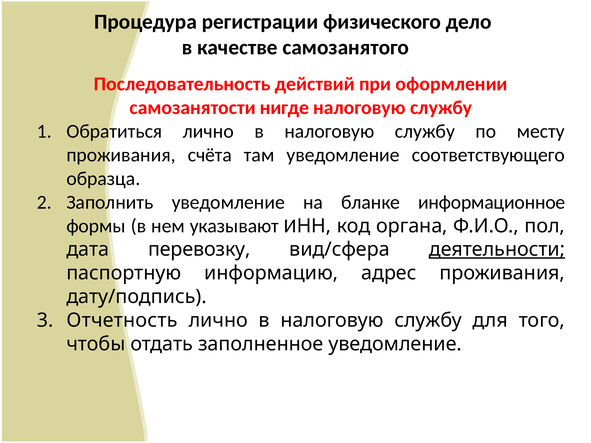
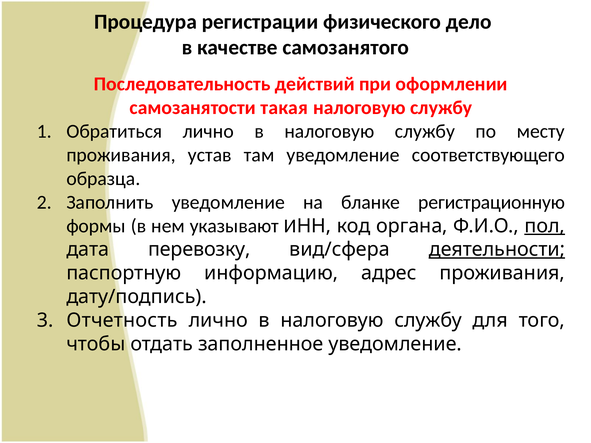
нигде: нигде -> такая
счёта: счёта -> устав
информационное: информационное -> регистрационную
пол underline: none -> present
